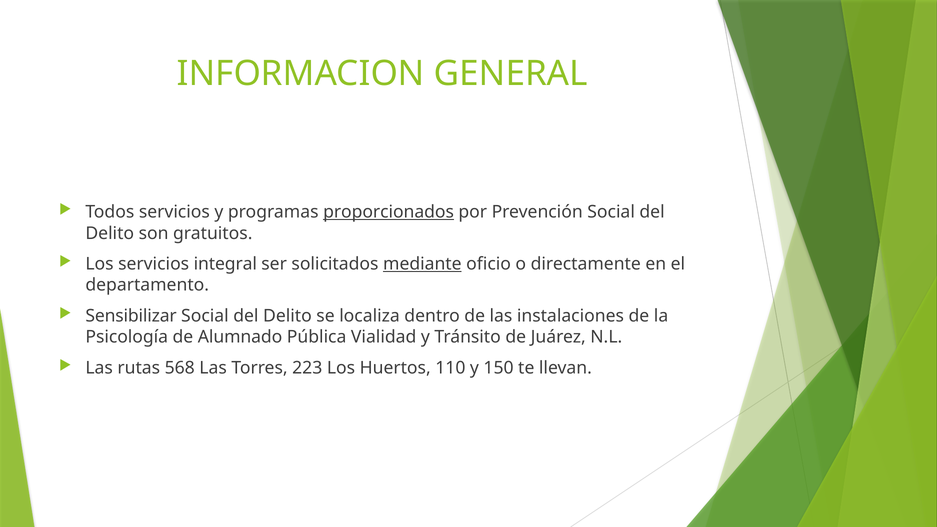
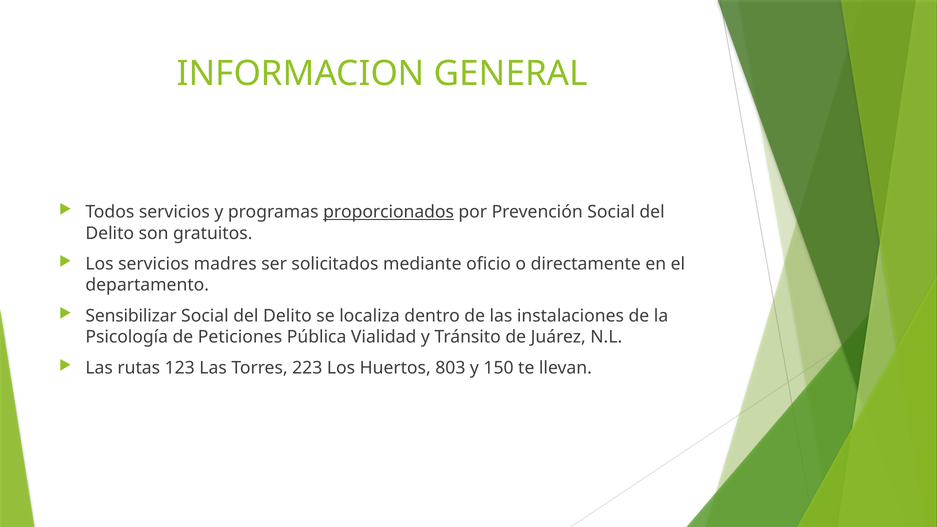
integral: integral -> madres
mediante underline: present -> none
Alumnado: Alumnado -> Peticiones
568: 568 -> 123
110: 110 -> 803
